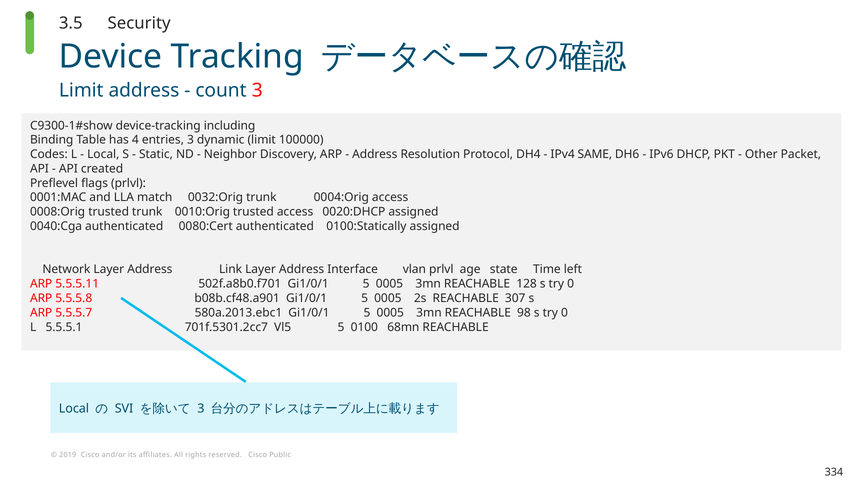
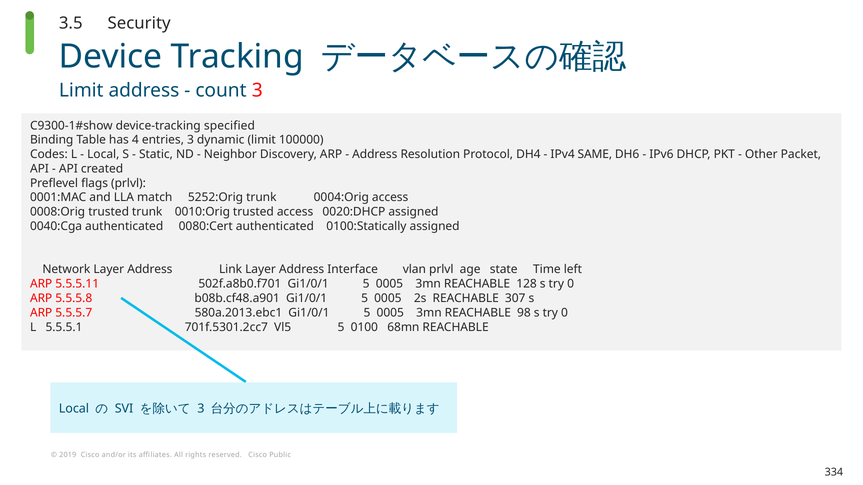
including: including -> specified
0032:Orig: 0032:Orig -> 5252:Orig
